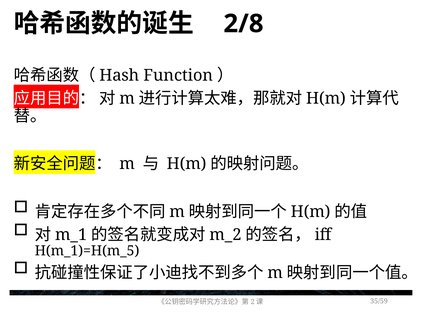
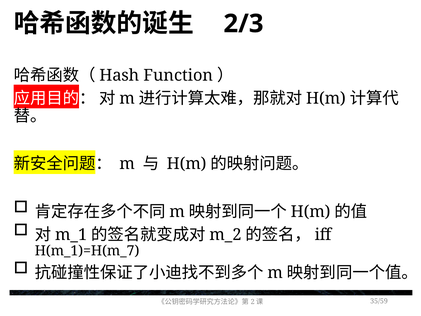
2/8: 2/8 -> 2/3
H(m_1)=H(m_5: H(m_1)=H(m_5 -> H(m_1)=H(m_7
